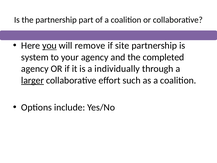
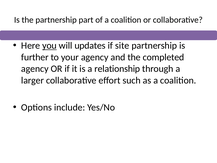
remove: remove -> updates
system: system -> further
individually: individually -> relationship
larger underline: present -> none
